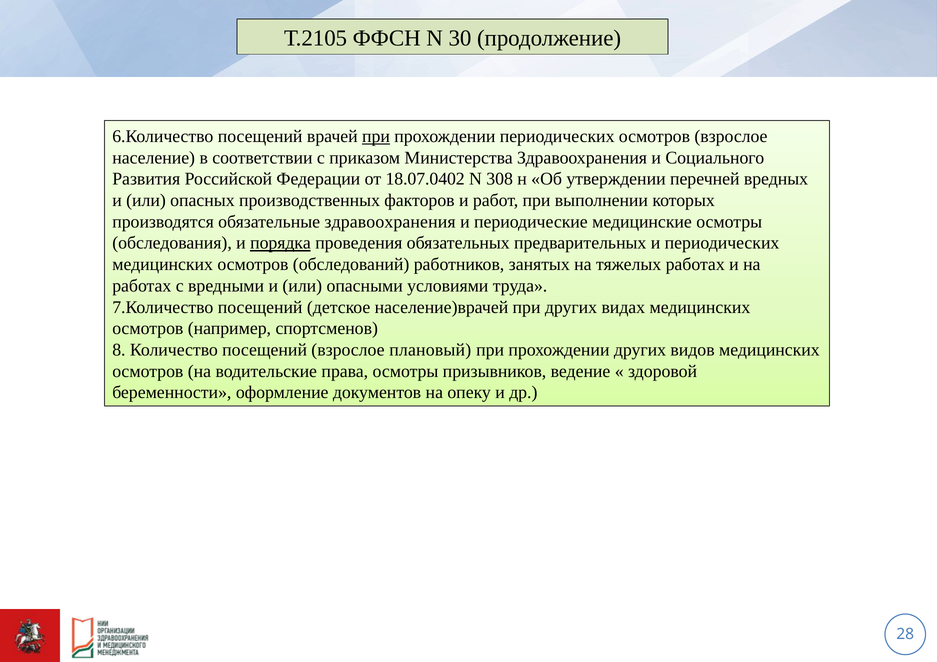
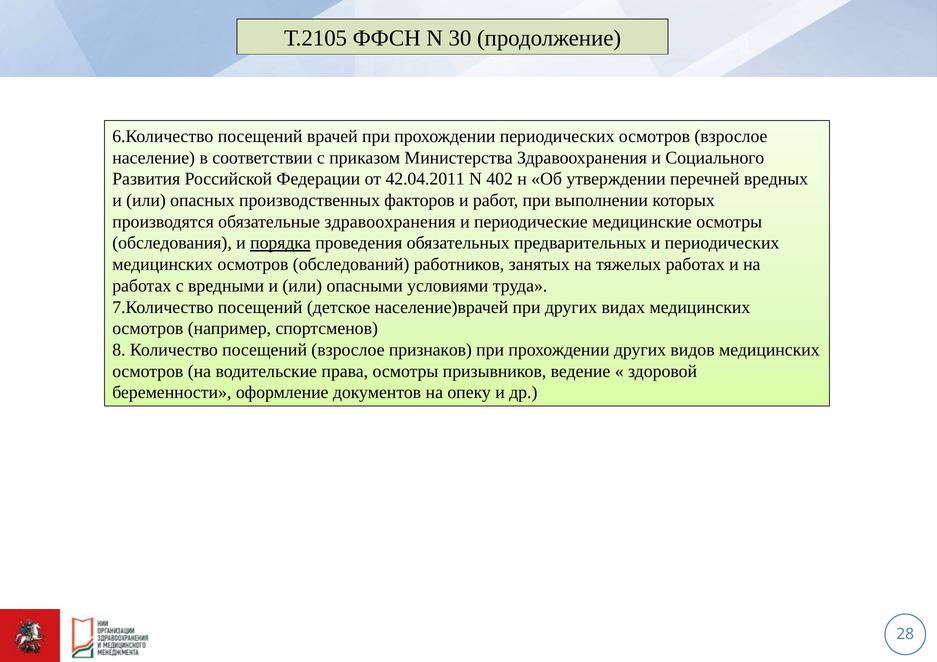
при at (376, 137) underline: present -> none
18.07.0402: 18.07.0402 -> 42.04.2011
308: 308 -> 402
плановый: плановый -> признаков
